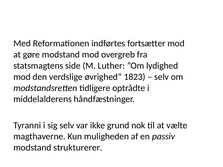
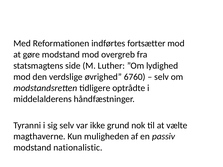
1823: 1823 -> 6760
strukturerer: strukturerer -> nationalistic
